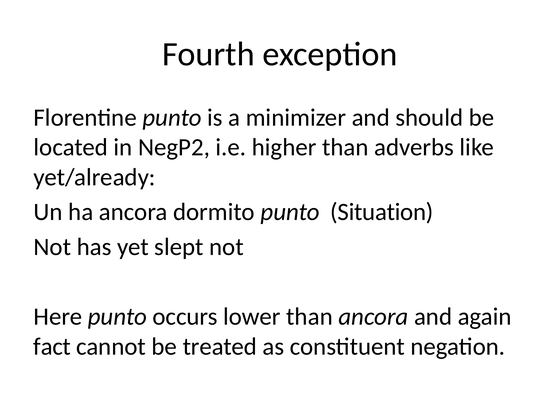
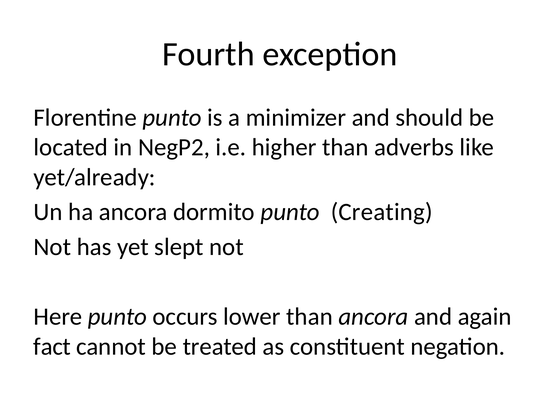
Situation: Situation -> Creating
